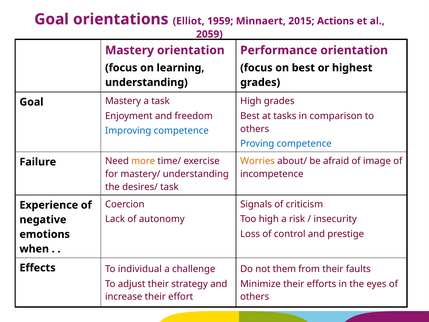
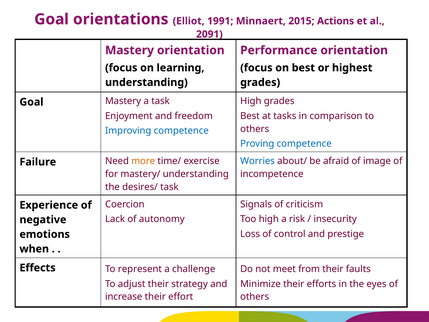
1959: 1959 -> 1991
2059: 2059 -> 2091
Worries colour: orange -> blue
individual: individual -> represent
them: them -> meet
